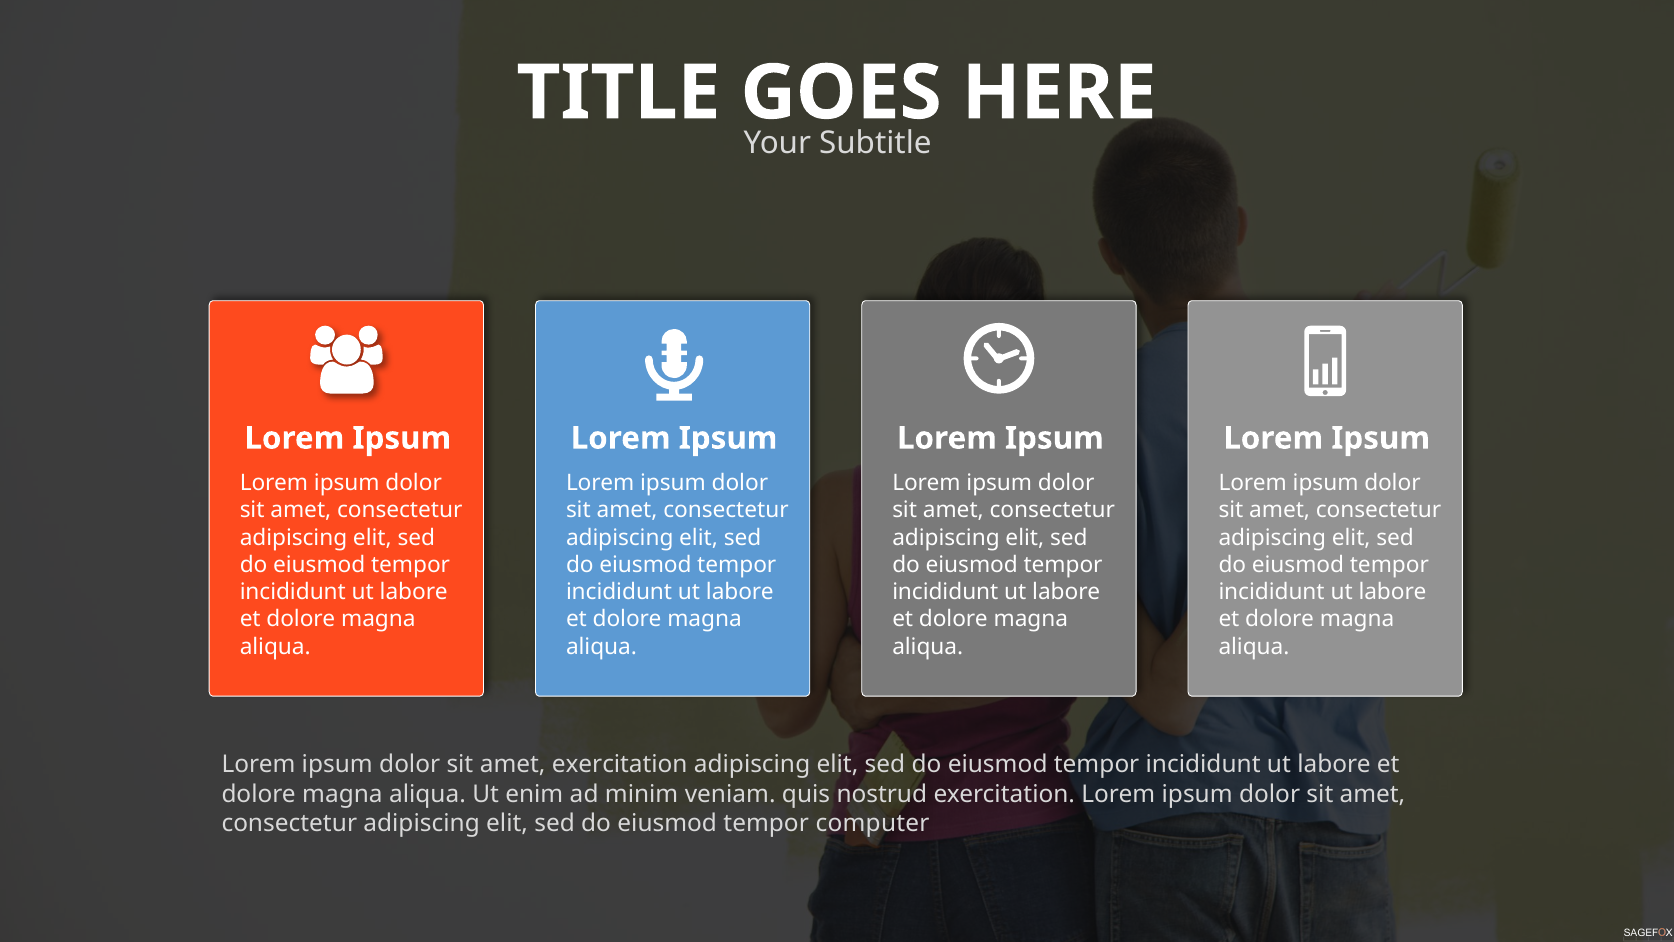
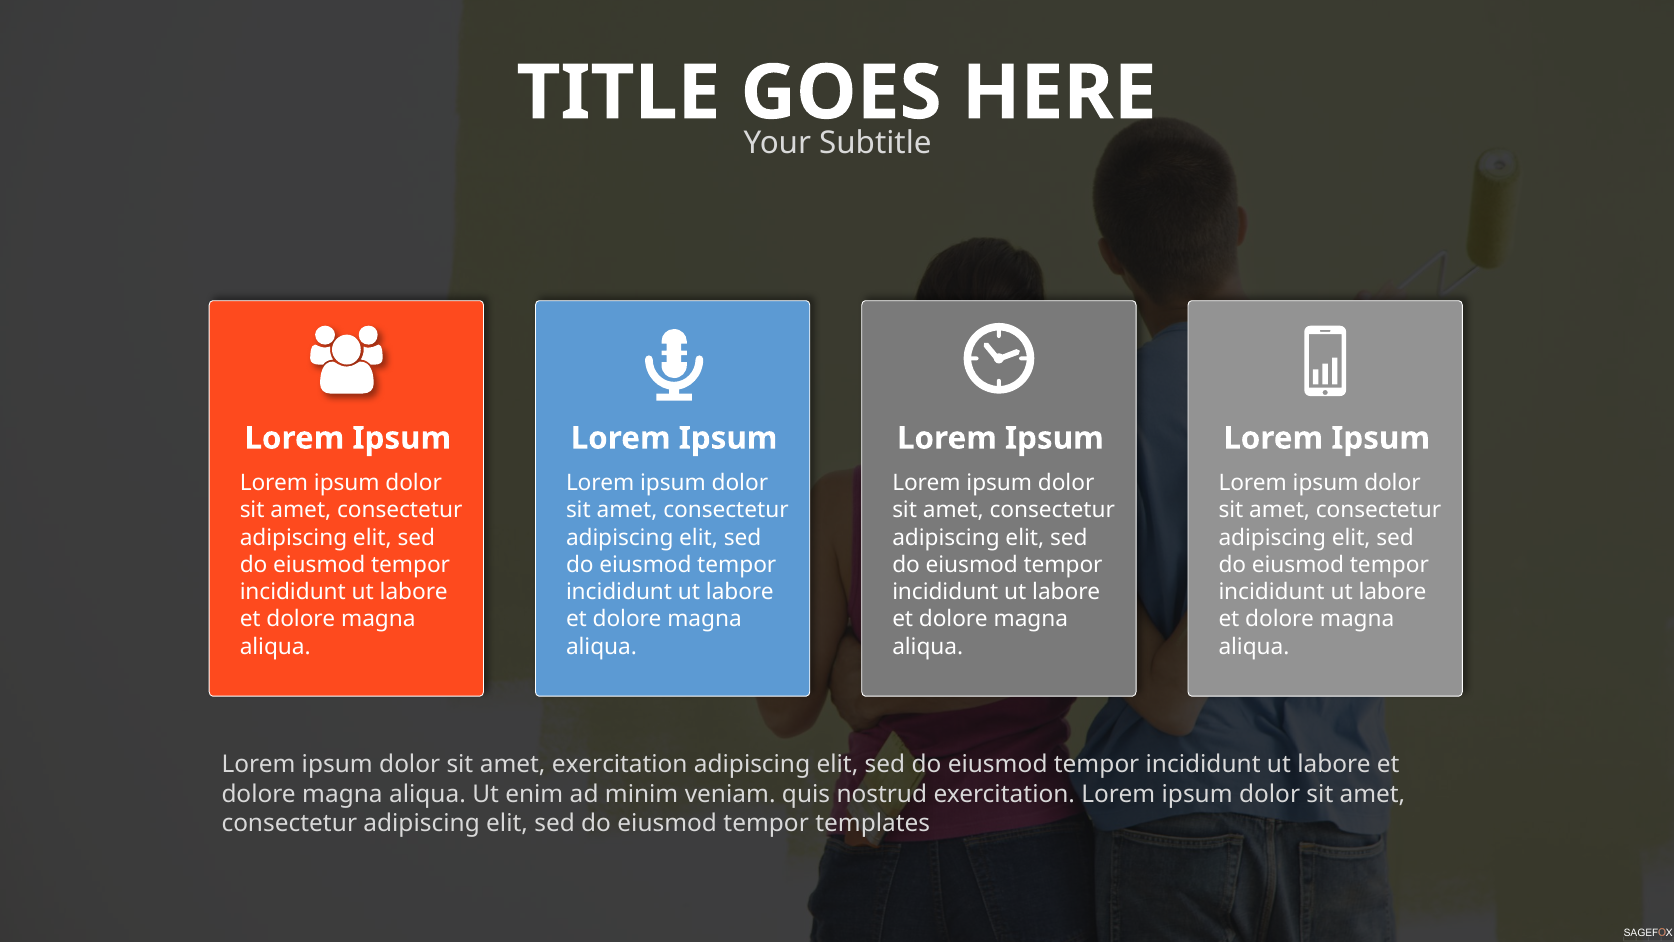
computer: computer -> templates
